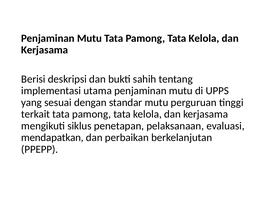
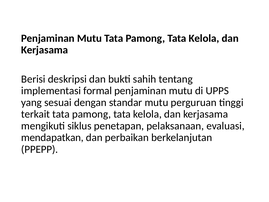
utama: utama -> formal
